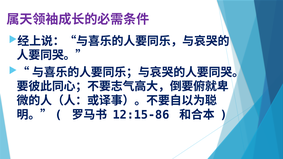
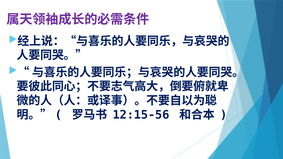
12:15-86: 12:15-86 -> 12:15-56
